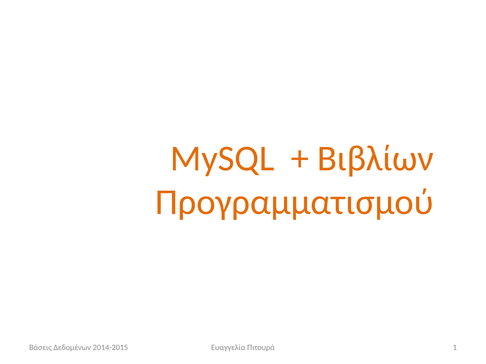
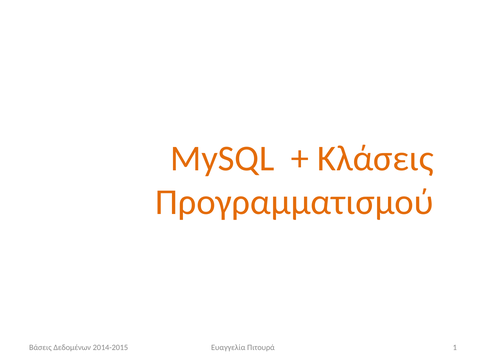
Βιβλίων: Βιβλίων -> Κλάσεις
